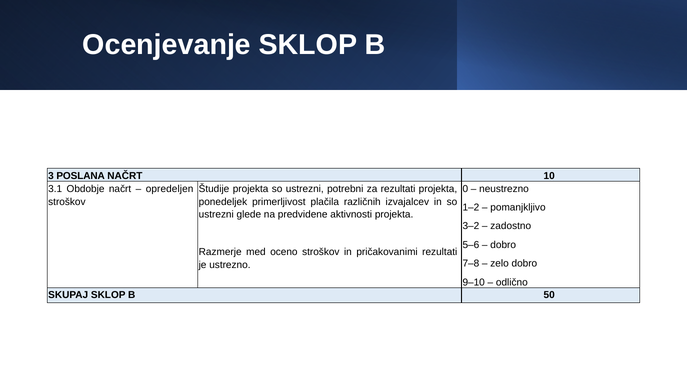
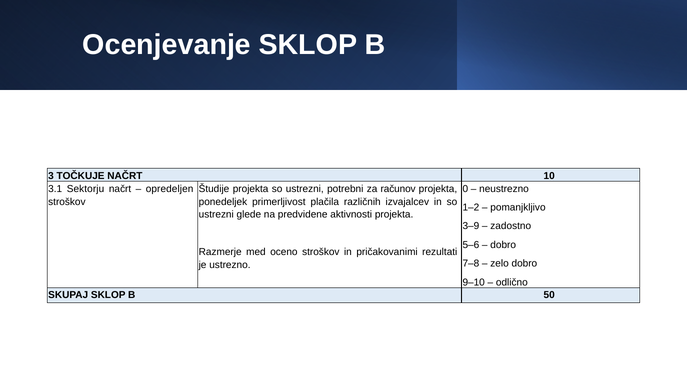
POSLANA: POSLANA -> TOČKUJE
Obdobje: Obdobje -> Sektorju
za rezultati: rezultati -> računov
3–2: 3–2 -> 3–9
